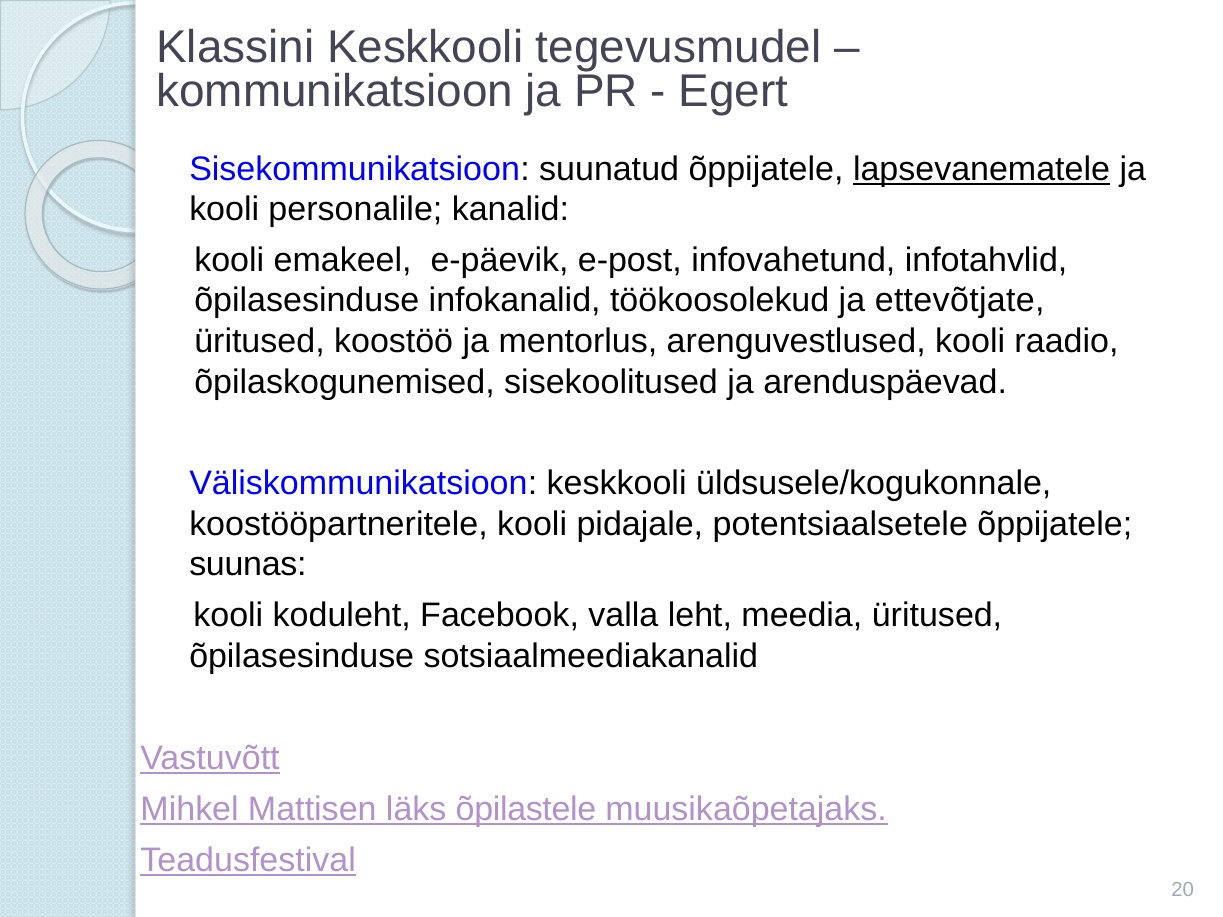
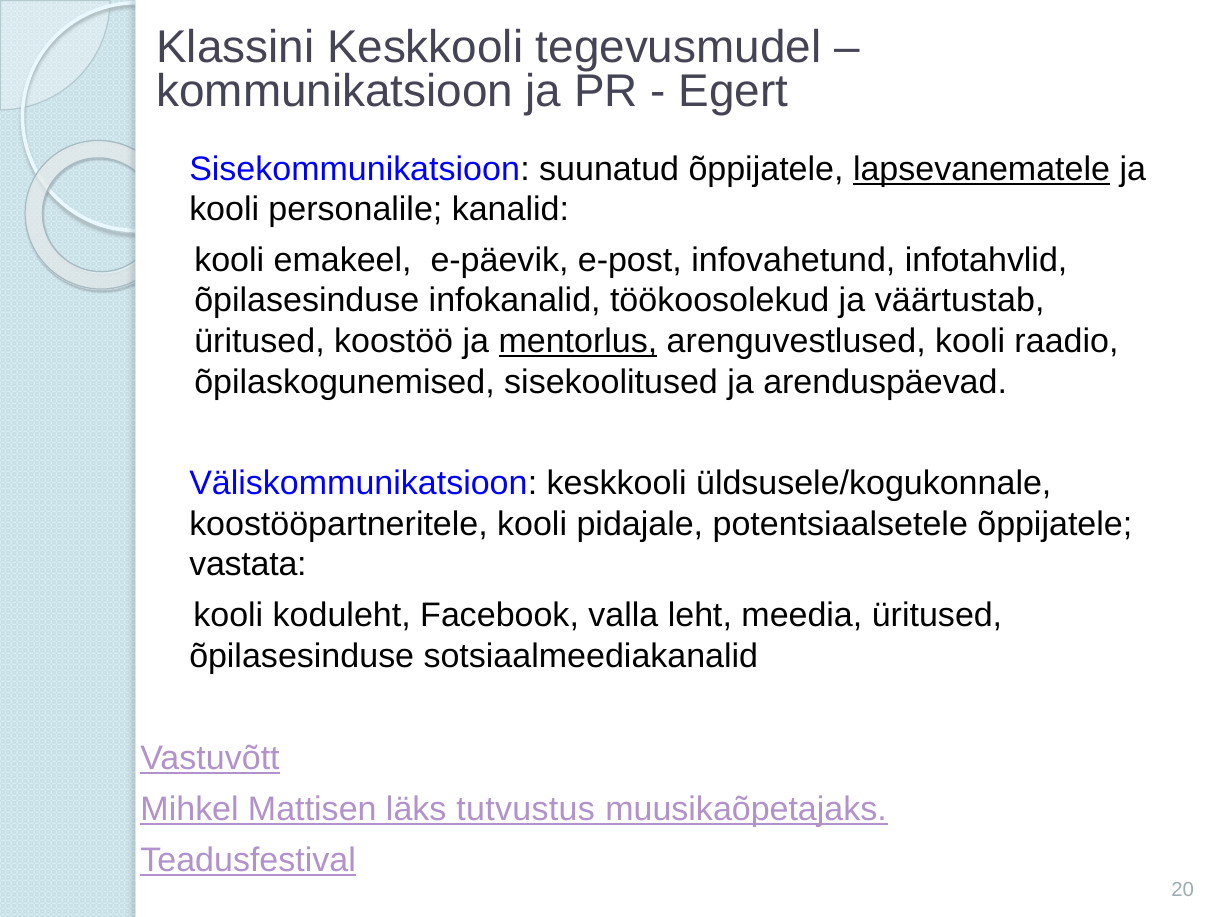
ettevõtjate: ettevõtjate -> väärtustab
mentorlus underline: none -> present
suunas: suunas -> vastata
õpilastele: õpilastele -> tutvustus
